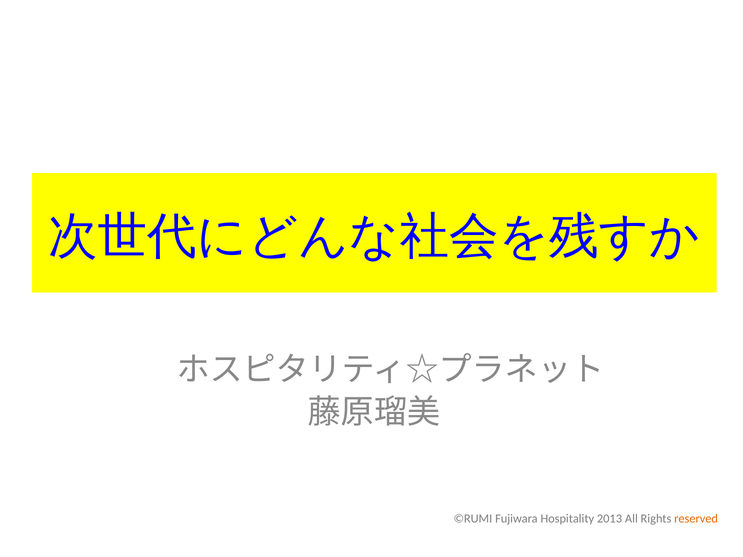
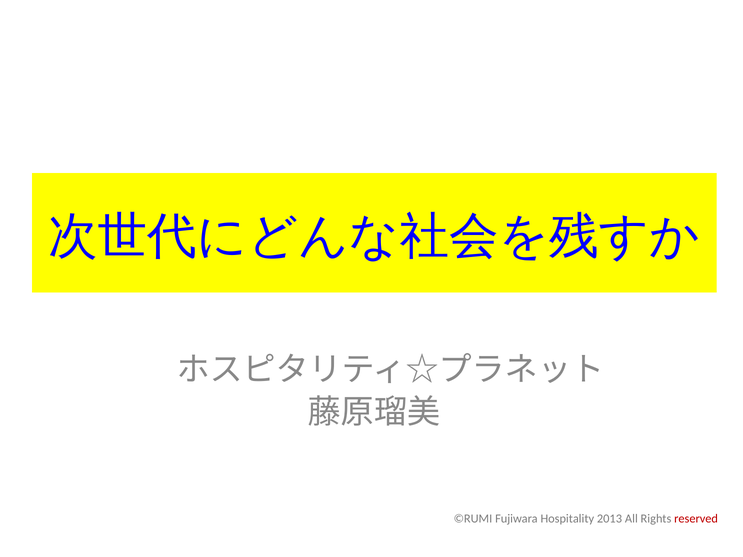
reserved colour: orange -> red
